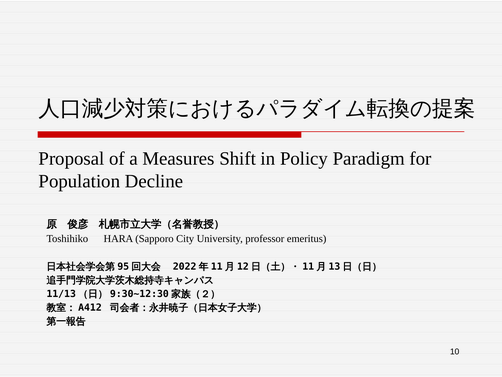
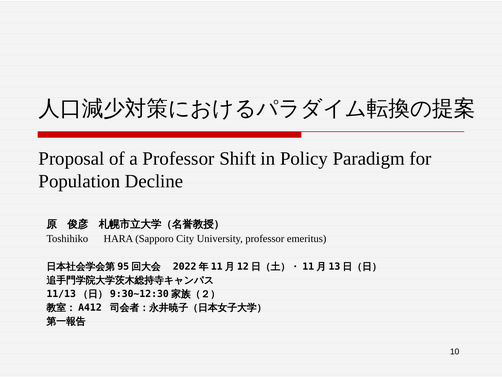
a Measures: Measures -> Professor
